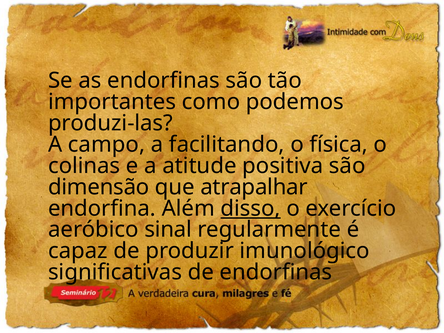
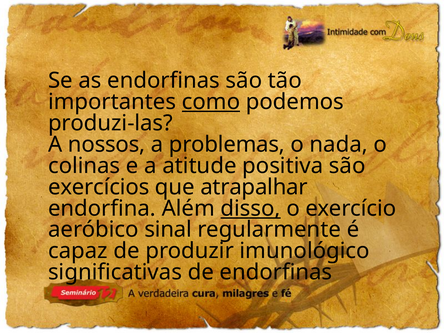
como underline: none -> present
campo: campo -> nossos
facilitando: facilitando -> problemas
física: física -> nada
dimensão: dimensão -> exercícios
